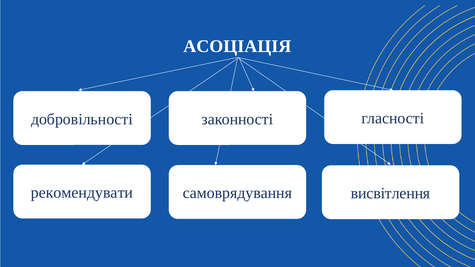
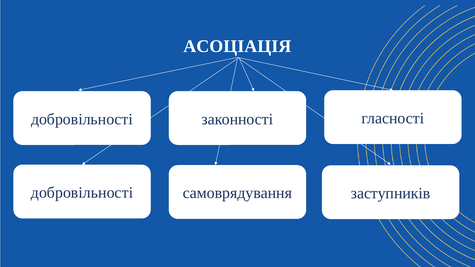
рекомендувати at (82, 193): рекомендувати -> добровільності
висвітлення: висвітлення -> заступників
